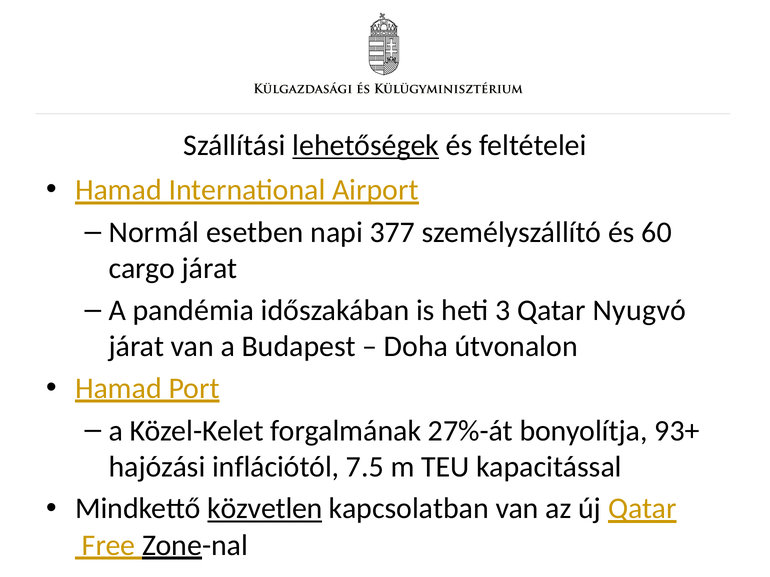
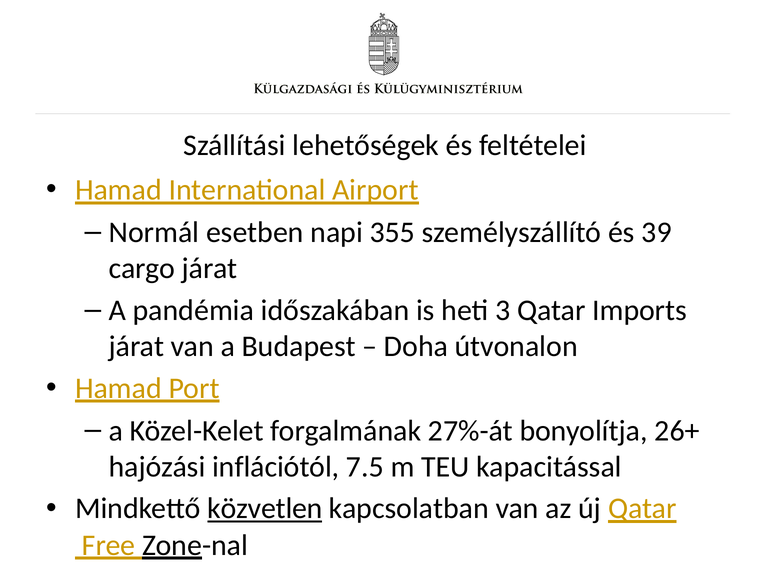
lehetőségek underline: present -> none
377: 377 -> 355
60: 60 -> 39
Nyugvó: Nyugvó -> Imports
93+: 93+ -> 26+
